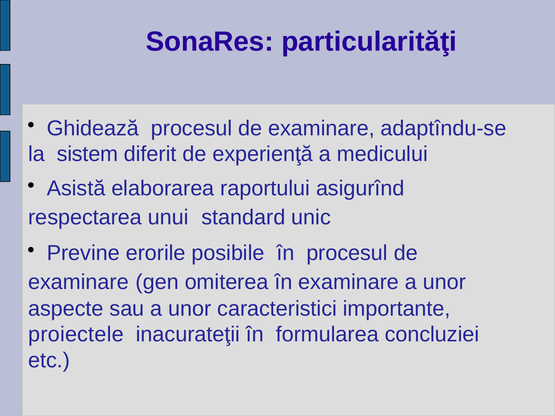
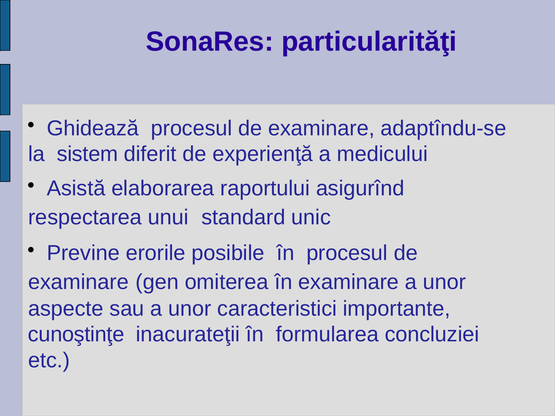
proiectele: proiectele -> cunoştinţe
